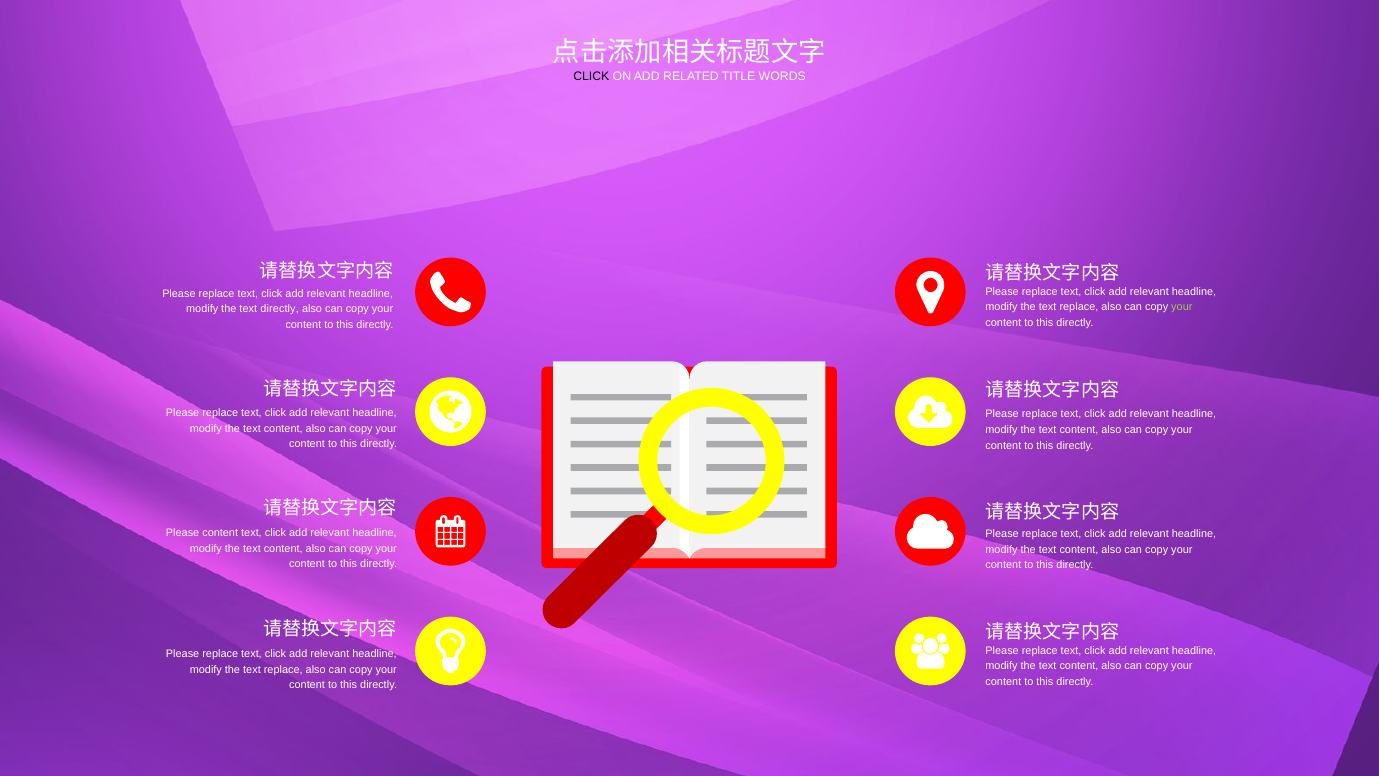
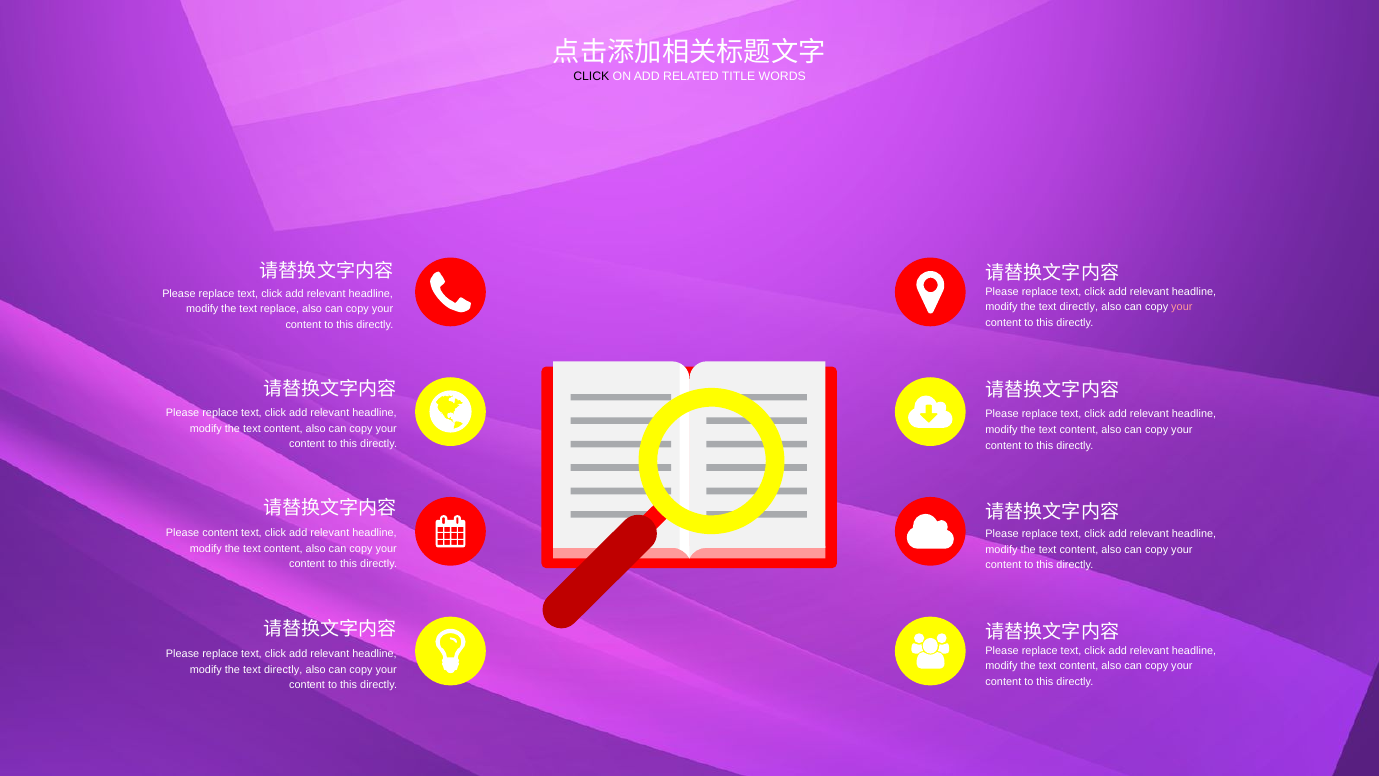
replace at (1079, 307): replace -> directly
your at (1182, 307) colour: light green -> pink
text directly: directly -> replace
replace at (283, 669): replace -> directly
